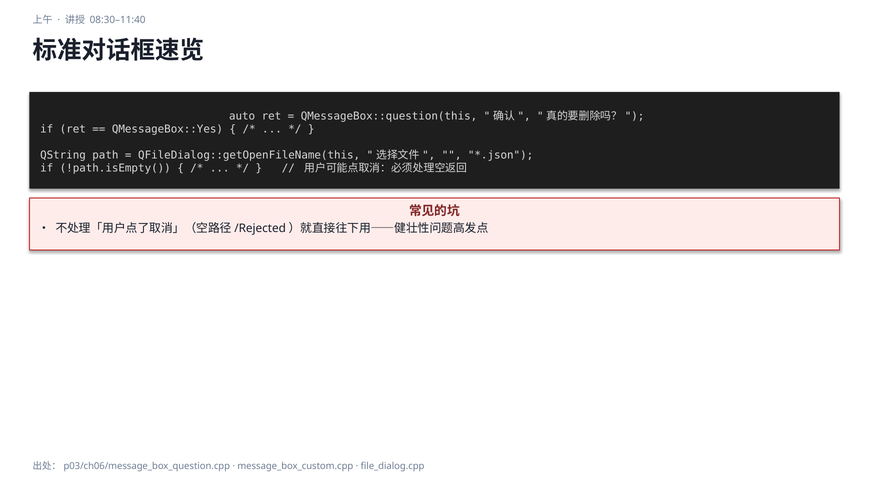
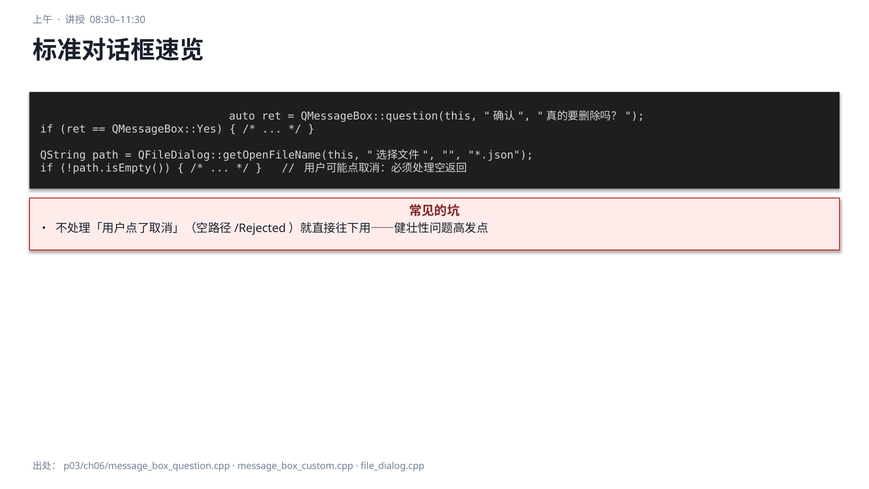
08:30–11:40: 08:30–11:40 -> 08:30–11:30
